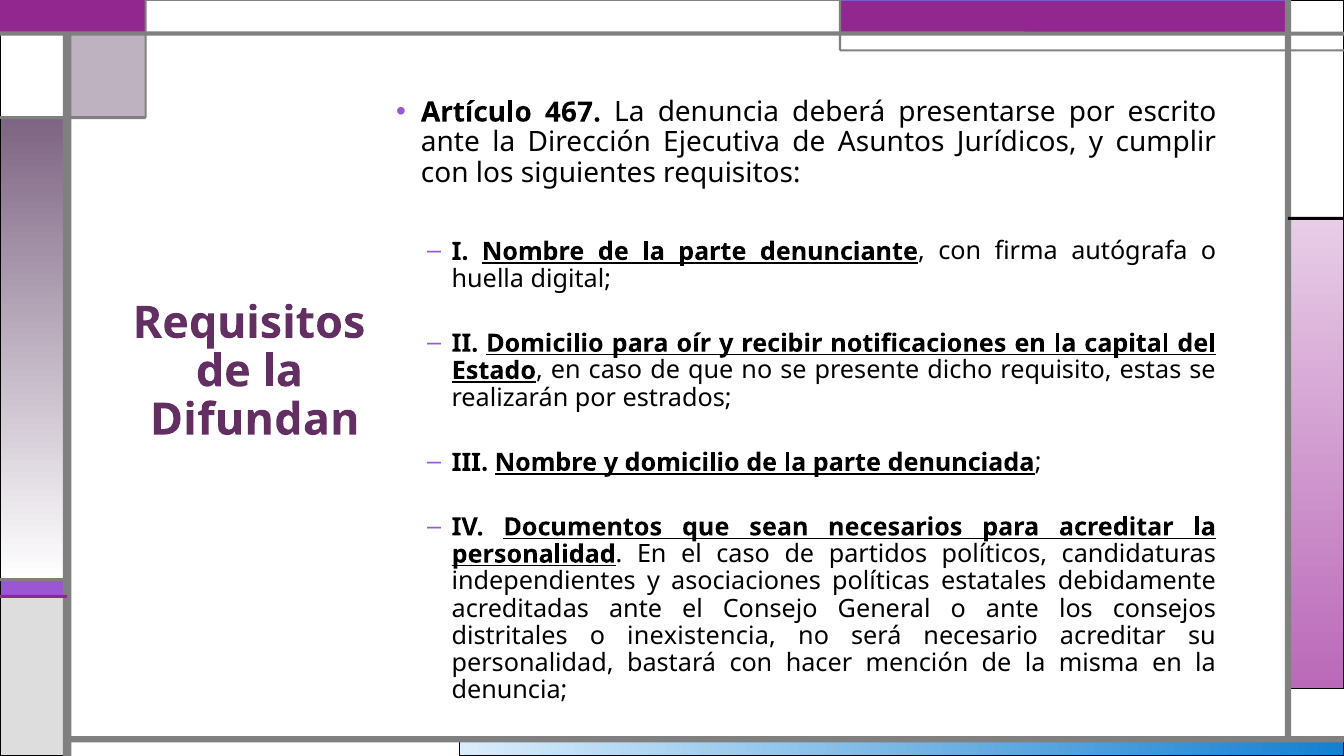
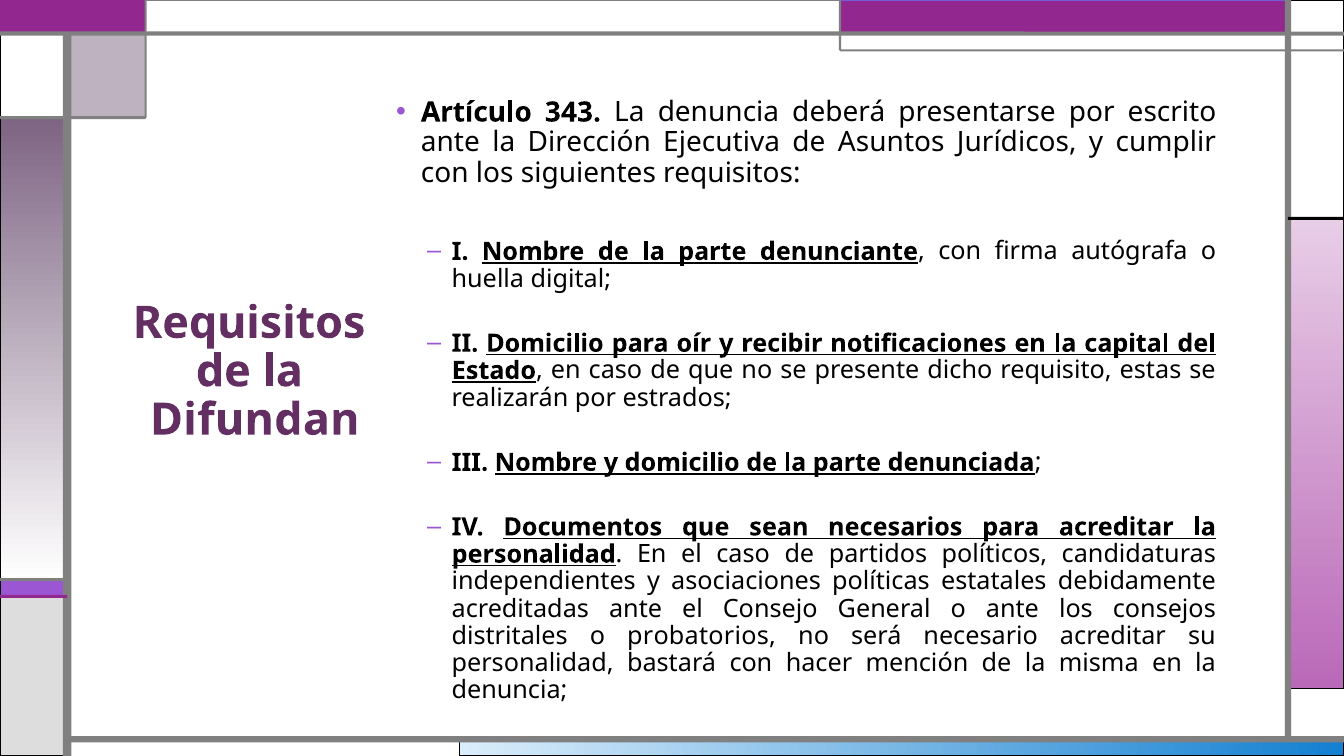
467: 467 -> 343
inexistencia: inexistencia -> probatorios
